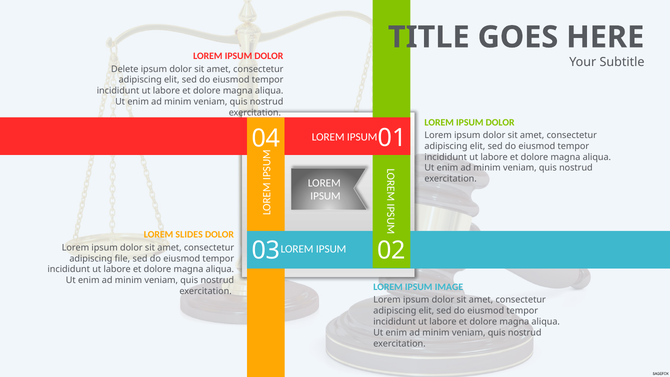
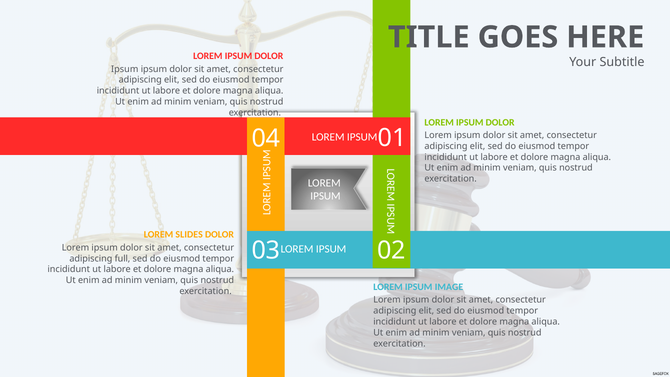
Delete at (125, 69): Delete -> Ipsum
file: file -> full
